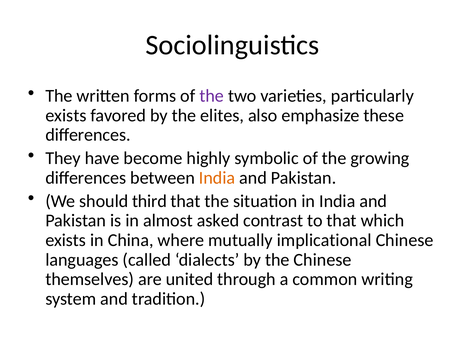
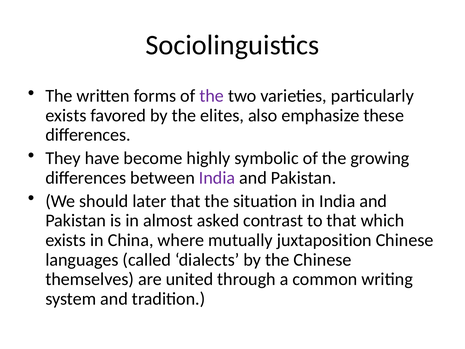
India at (217, 178) colour: orange -> purple
third: third -> later
implicational: implicational -> juxtaposition
